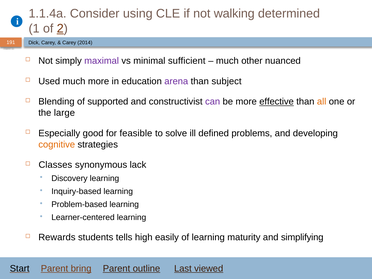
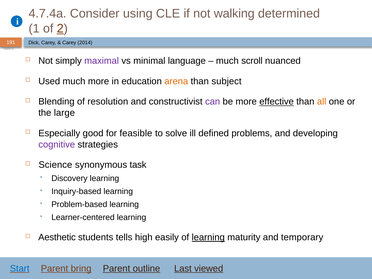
1.1.4a: 1.1.4a -> 4.7.4a
sufficient: sufficient -> language
other: other -> scroll
arena colour: purple -> orange
supported: supported -> resolution
cognitive colour: orange -> purple
Classes: Classes -> Science
lack: lack -> task
Rewards: Rewards -> Aesthetic
learning at (208, 237) underline: none -> present
simplifying: simplifying -> temporary
Start colour: black -> blue
